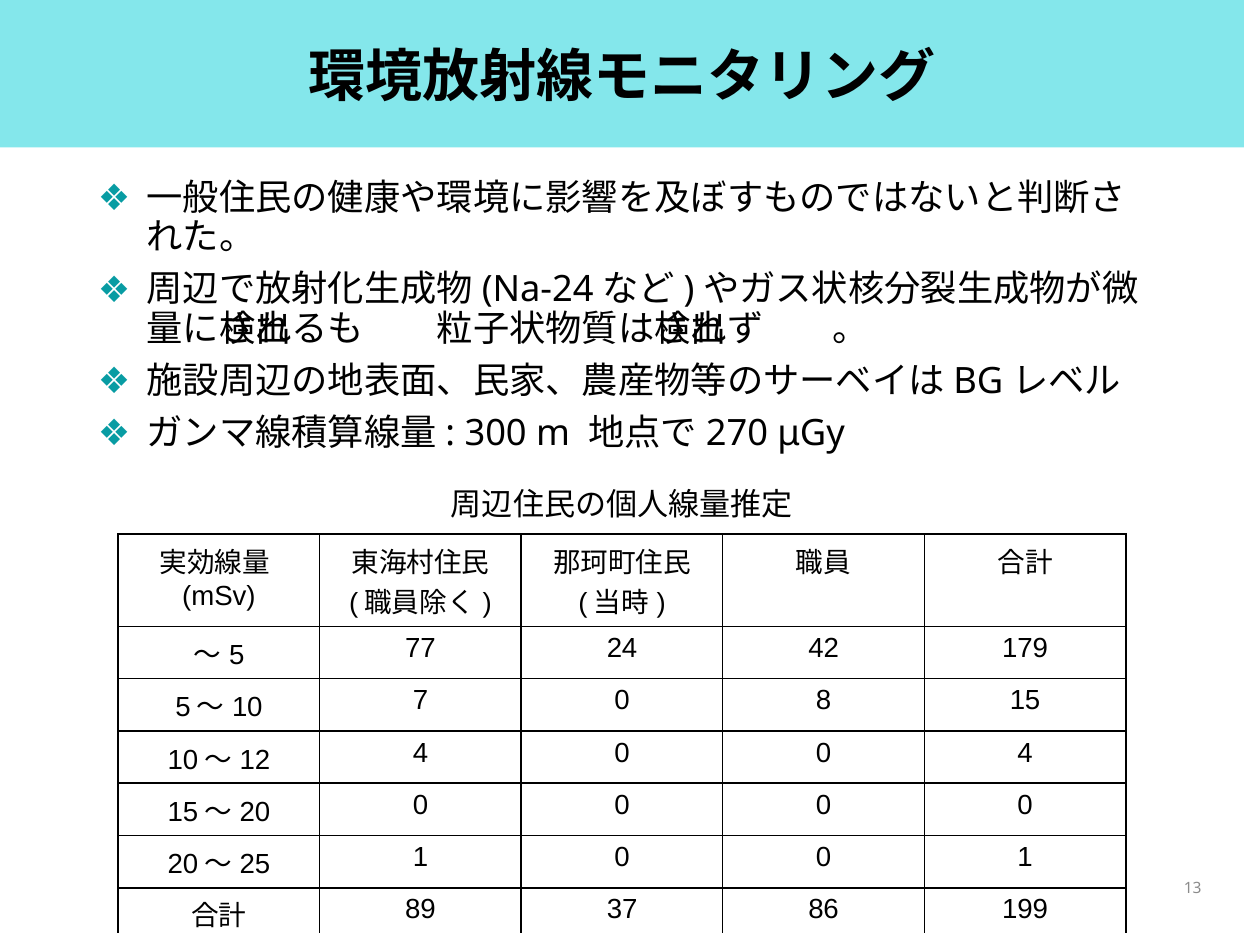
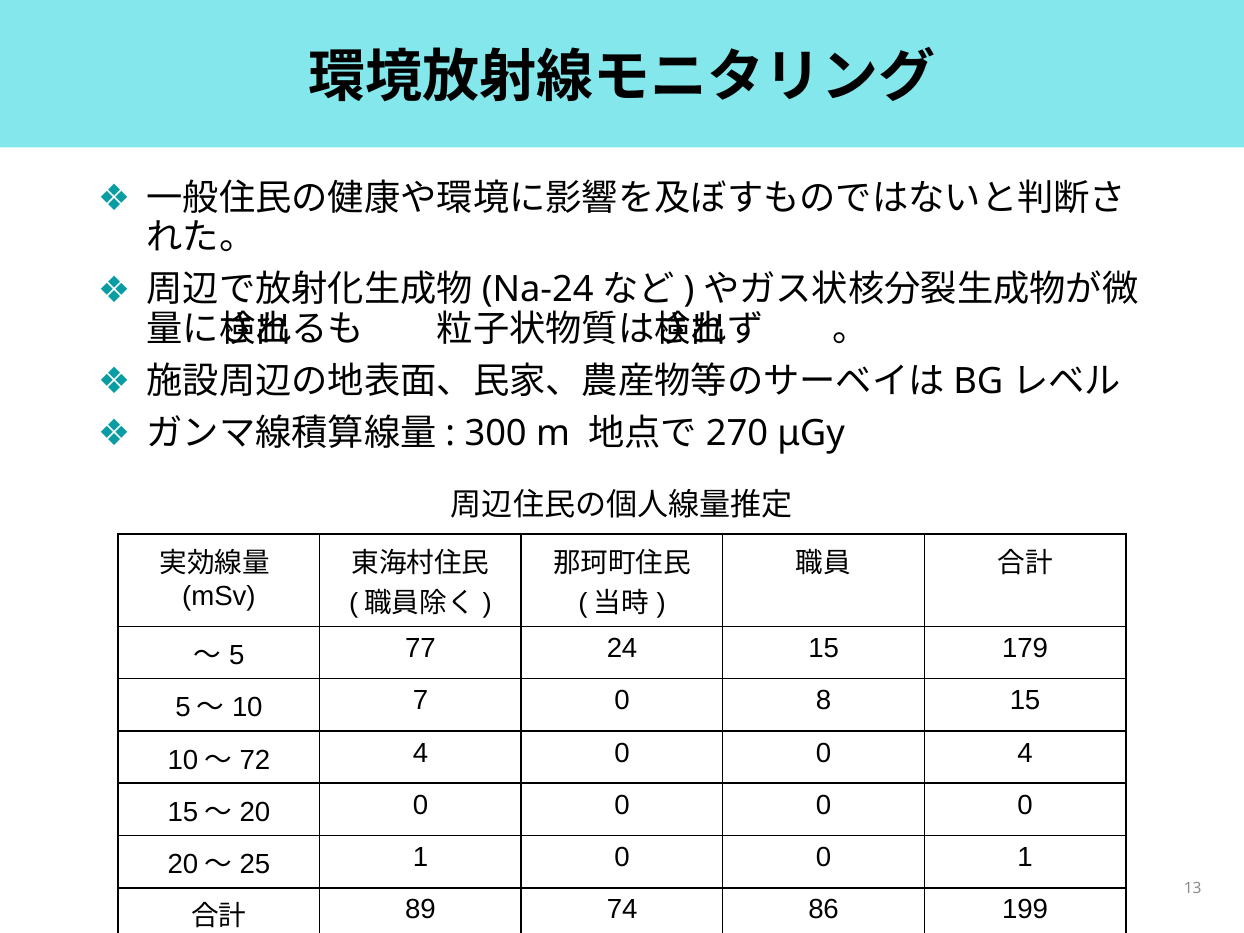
24 42: 42 -> 15
12: 12 -> 72
37: 37 -> 74
